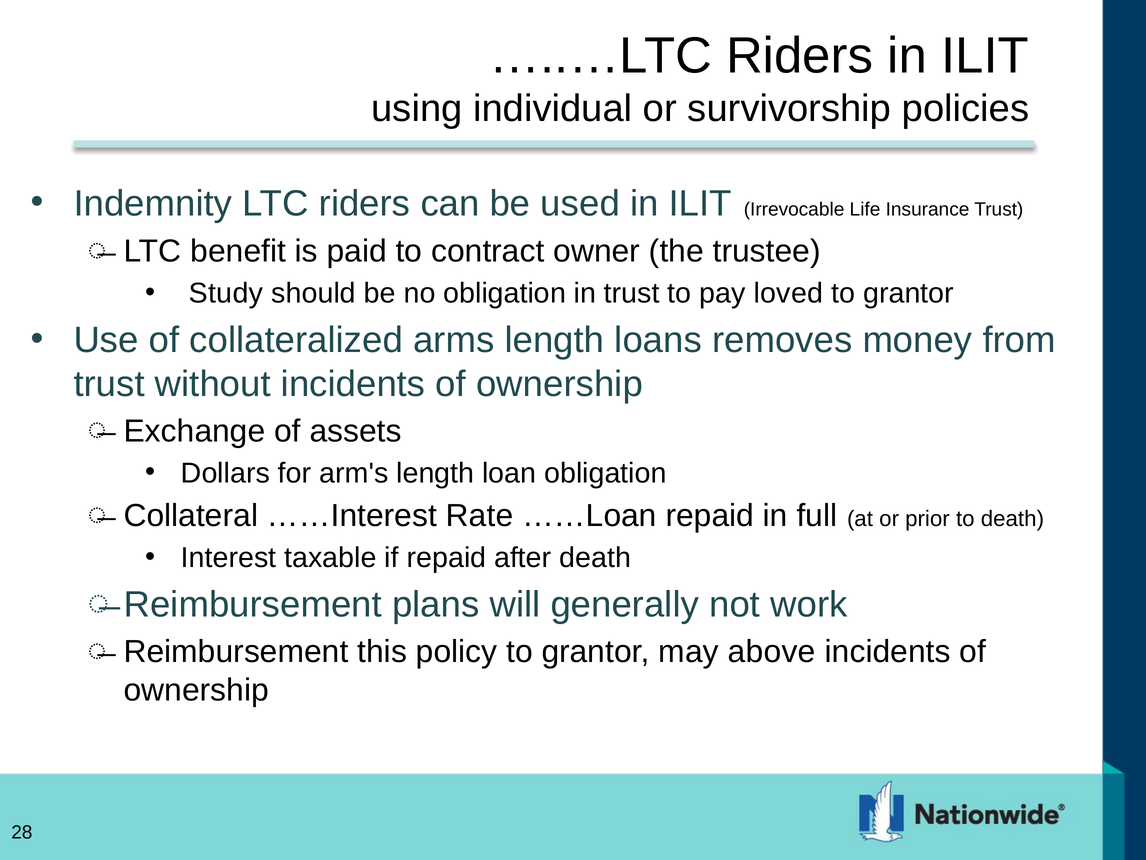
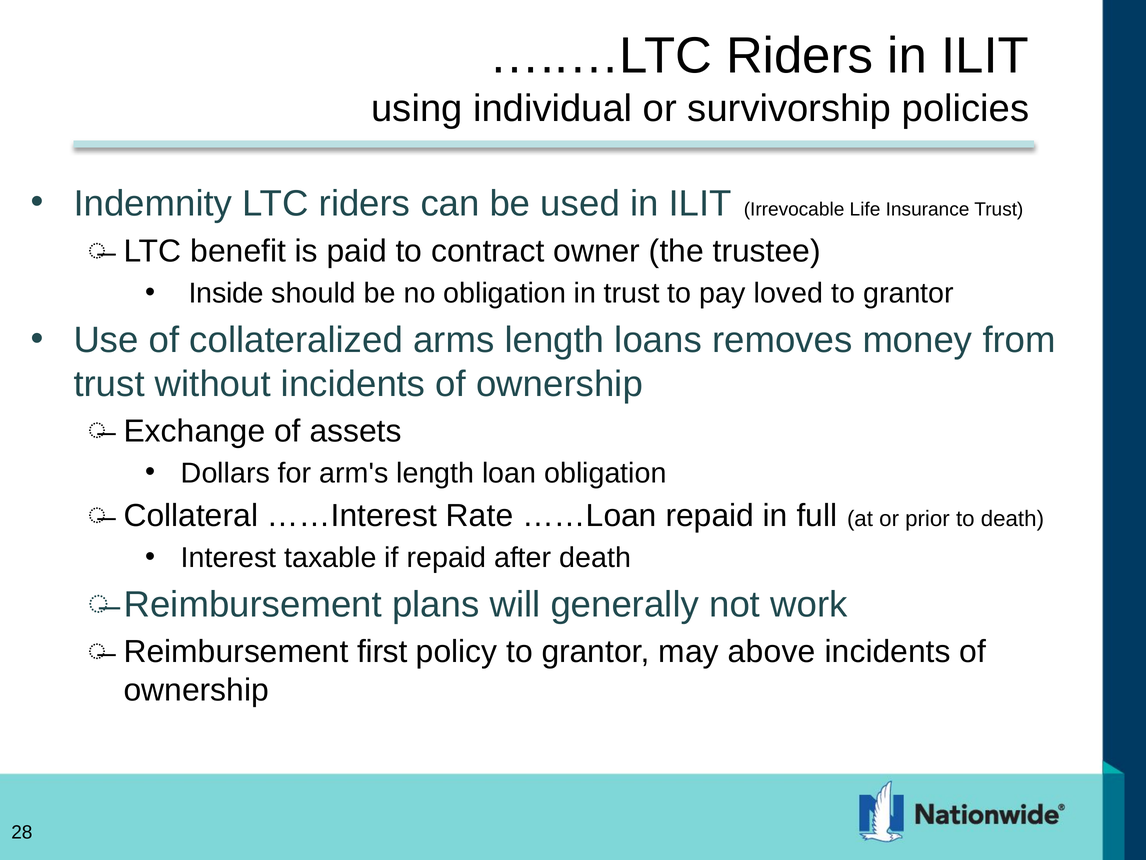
Study: Study -> Inside
this: this -> first
